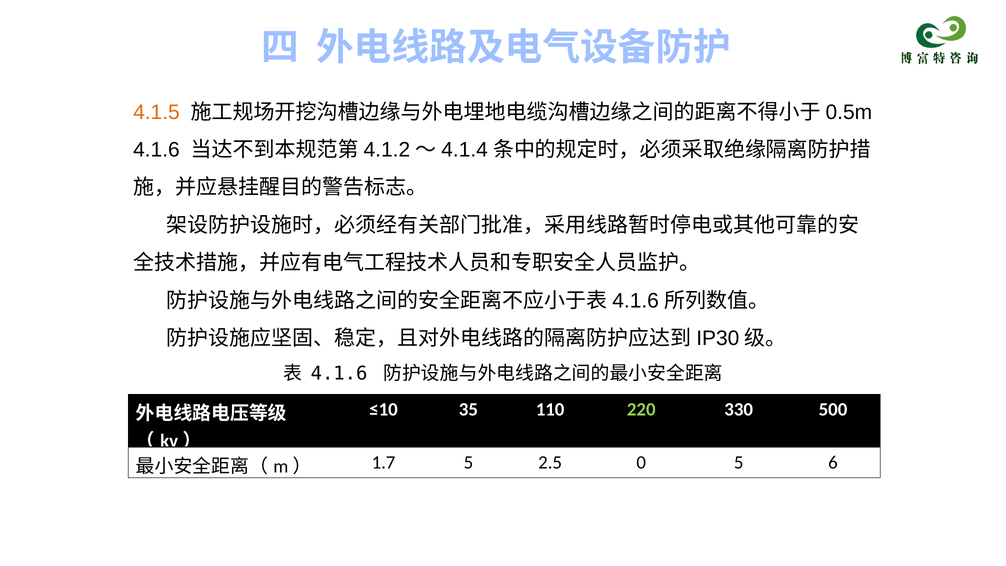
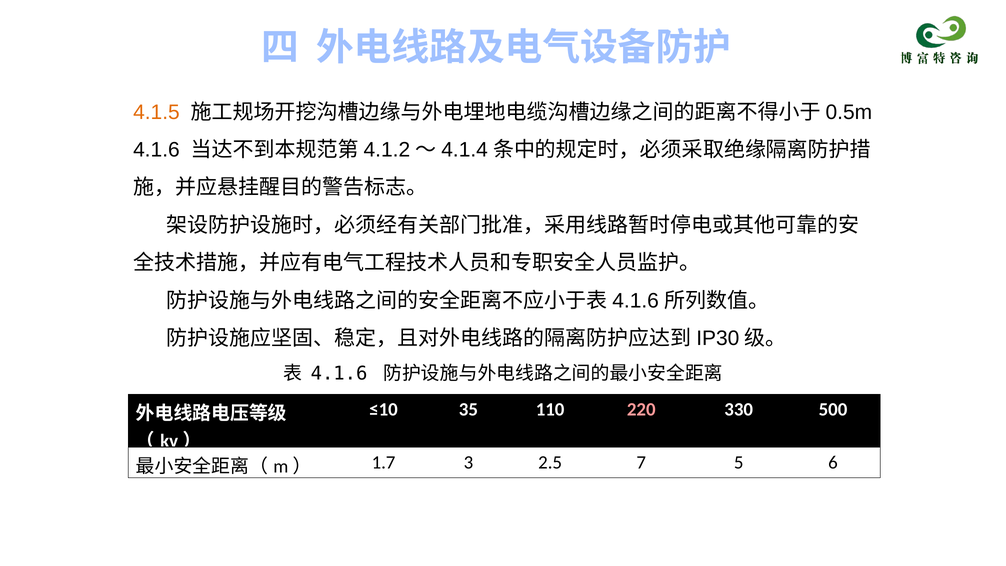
220 colour: light green -> pink
1.7 5: 5 -> 3
0: 0 -> 7
